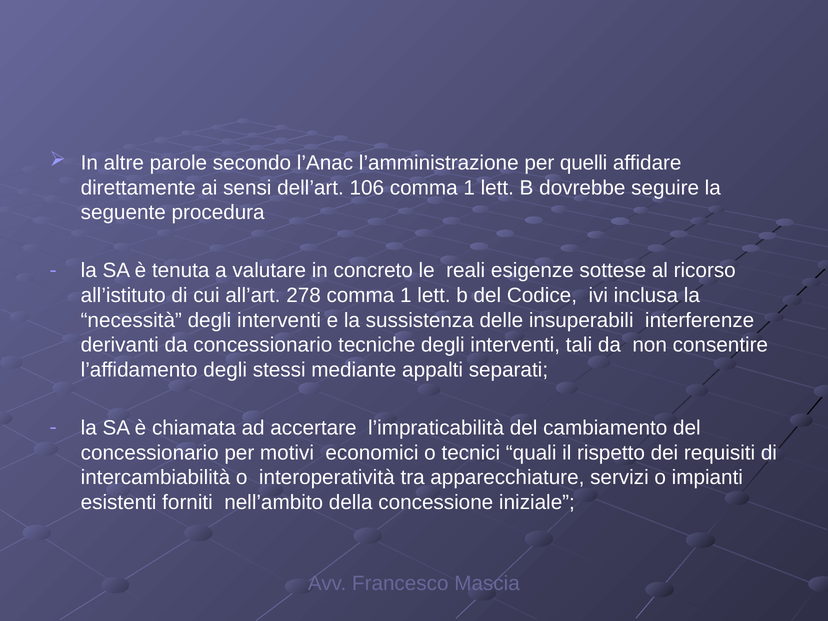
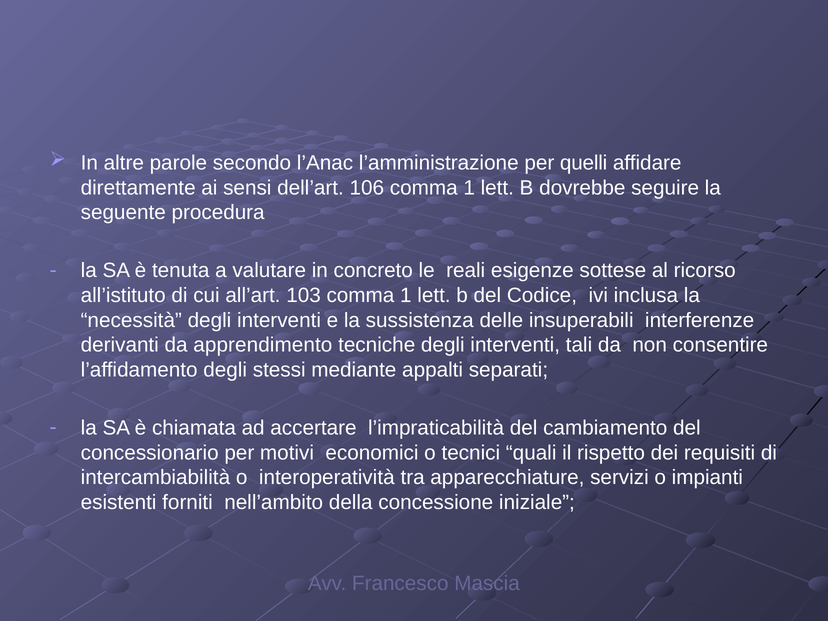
278: 278 -> 103
da concessionario: concessionario -> apprendimento
